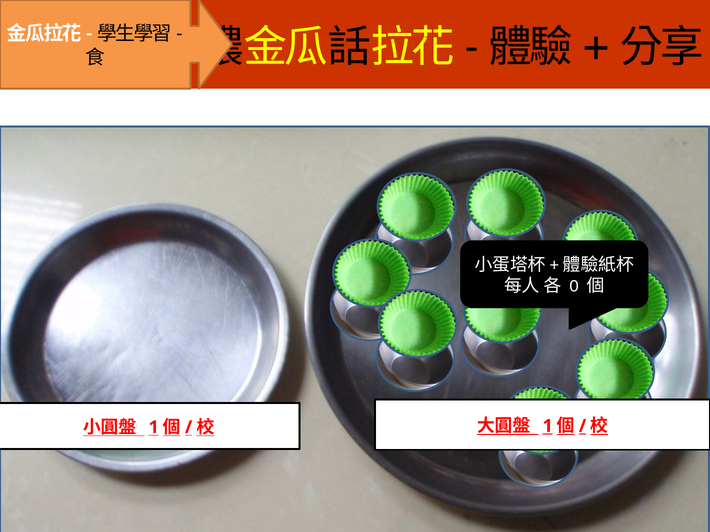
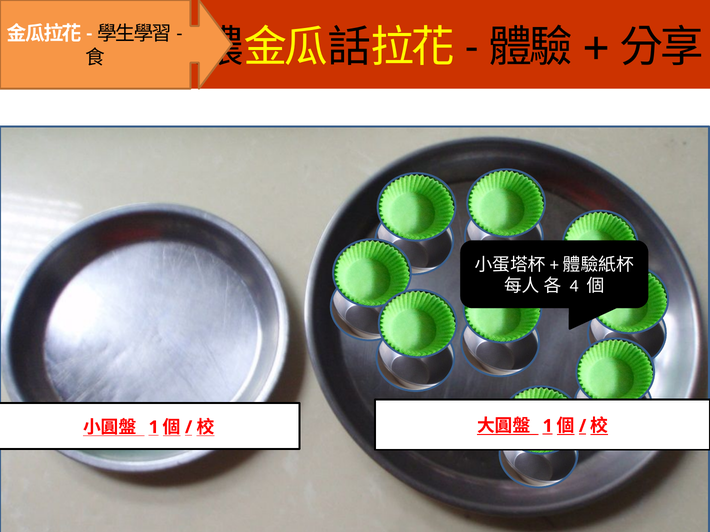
0: 0 -> 4
